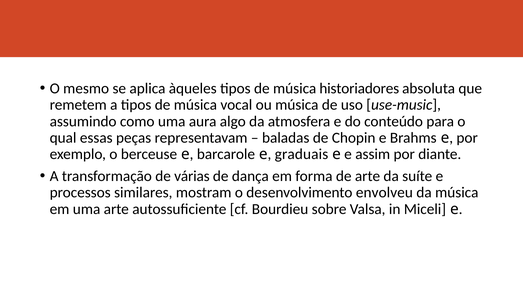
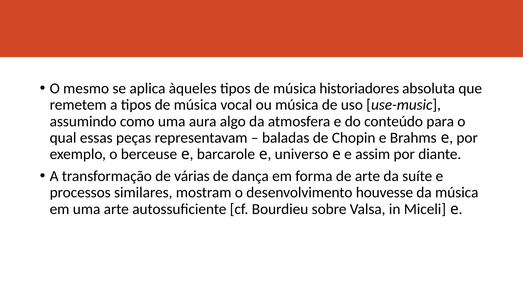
graduais: graduais -> universo
envolveu: envolveu -> houvesse
